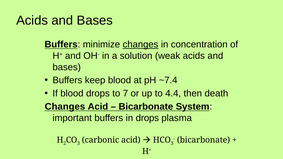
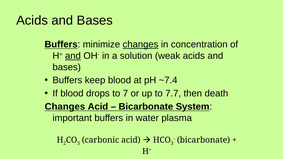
and at (73, 56) underline: none -> present
4.4: 4.4 -> 7.7
in drops: drops -> water
